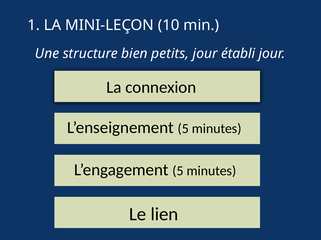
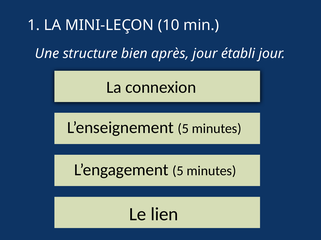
petits: petits -> après
